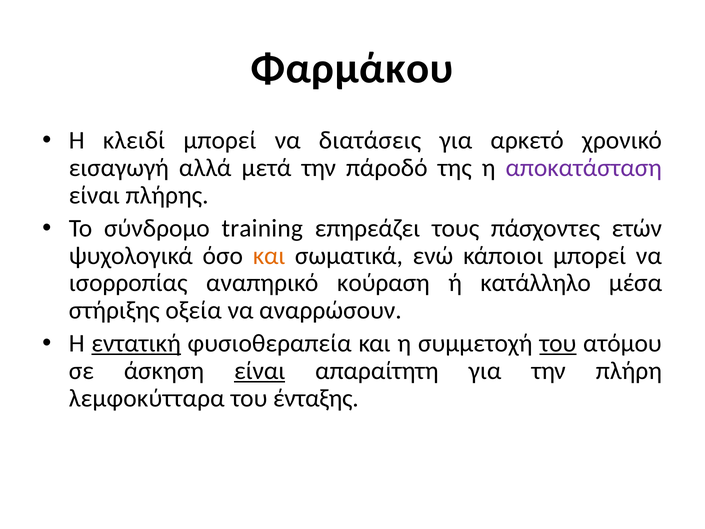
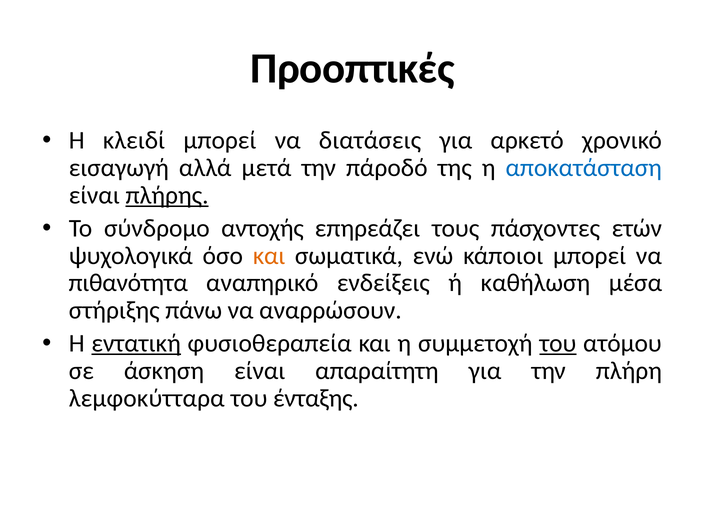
Φαρμάκου: Φαρμάκου -> Προοπτικές
αποκατάσταση colour: purple -> blue
πλήρης underline: none -> present
training: training -> αντοχής
ισορροπίας: ισορροπίας -> πιθανότητα
κούραση: κούραση -> ενδείξεις
κατάλληλο: κατάλληλο -> καθήλωση
οξεία: οξεία -> πάνω
είναι at (260, 370) underline: present -> none
